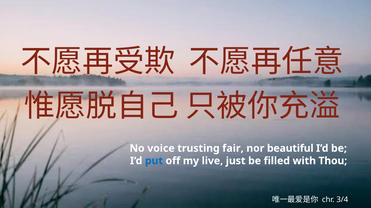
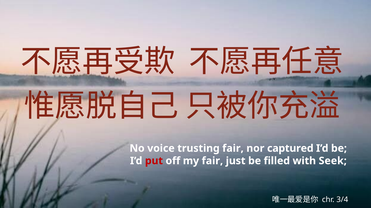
beautiful: beautiful -> captured
put colour: blue -> red
my live: live -> fair
Thou: Thou -> Seek
